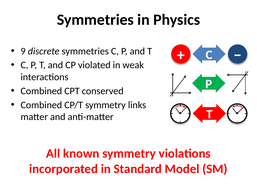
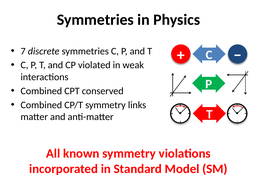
9: 9 -> 7
